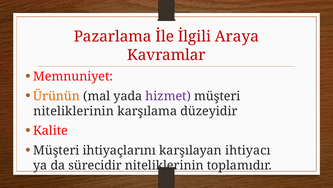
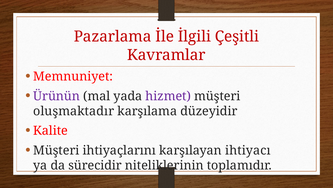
Araya: Araya -> Çeşitli
Ürünün colour: orange -> purple
niteliklerinin at (74, 111): niteliklerinin -> oluşmaktadır
